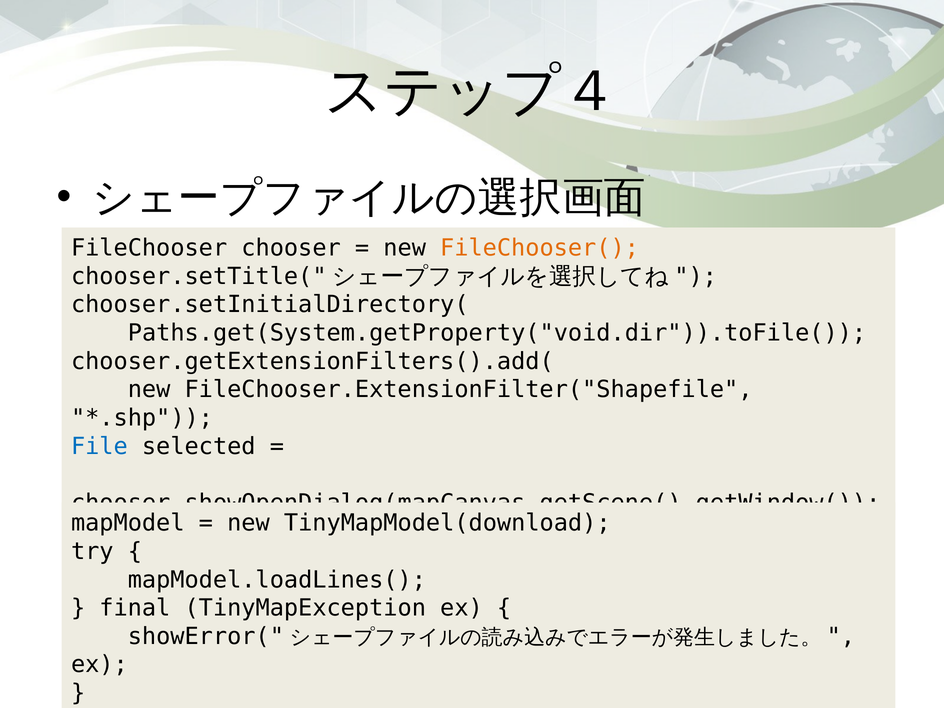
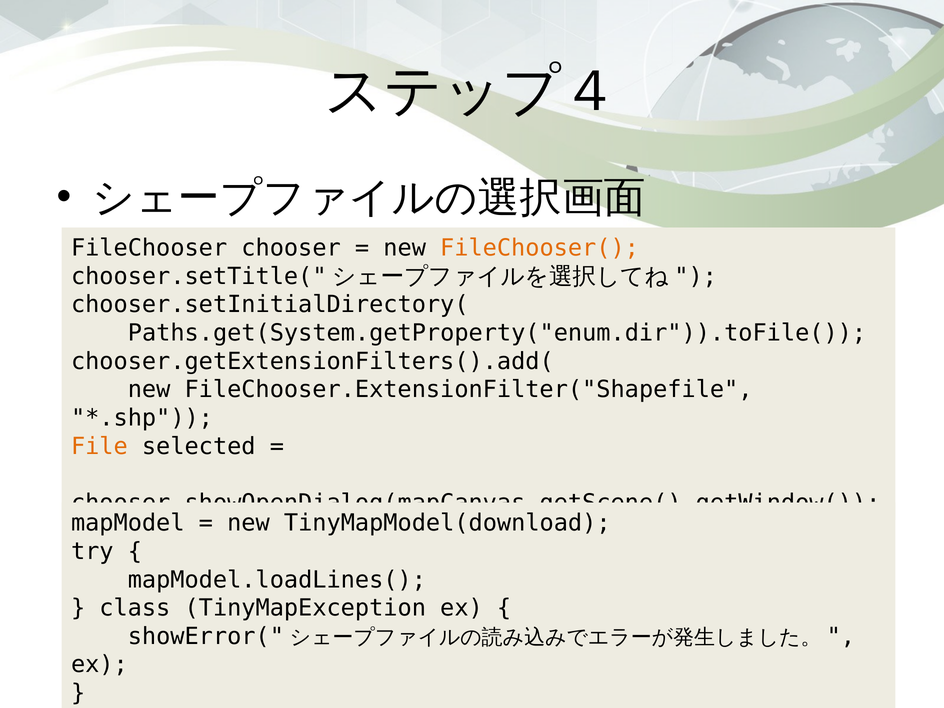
Paths.get(System.getProperty("void.dir")).toFile(: Paths.get(System.getProperty("void.dir")).toFile( -> Paths.get(System.getProperty("enum.dir")).toFile(
File colour: blue -> orange
final: final -> class
